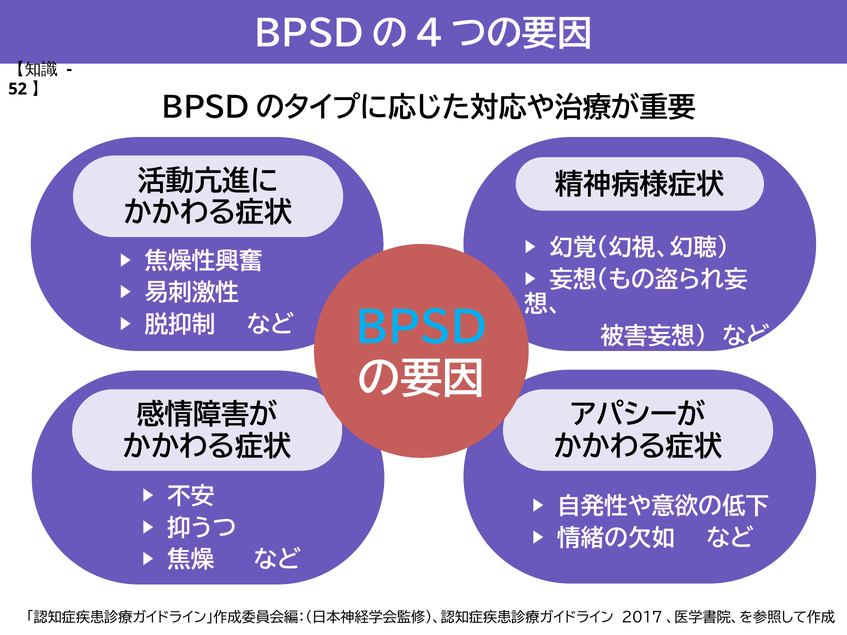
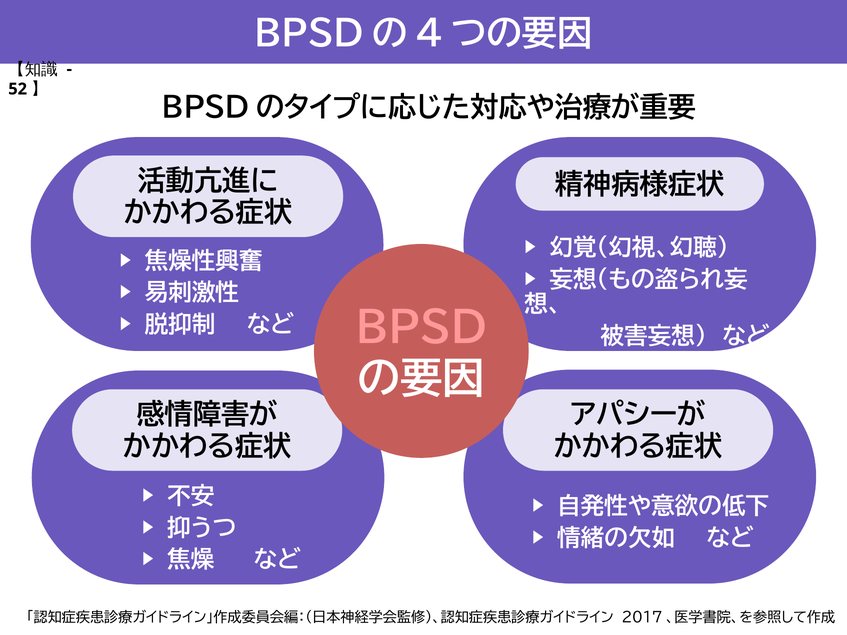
BPSD colour: light blue -> pink
